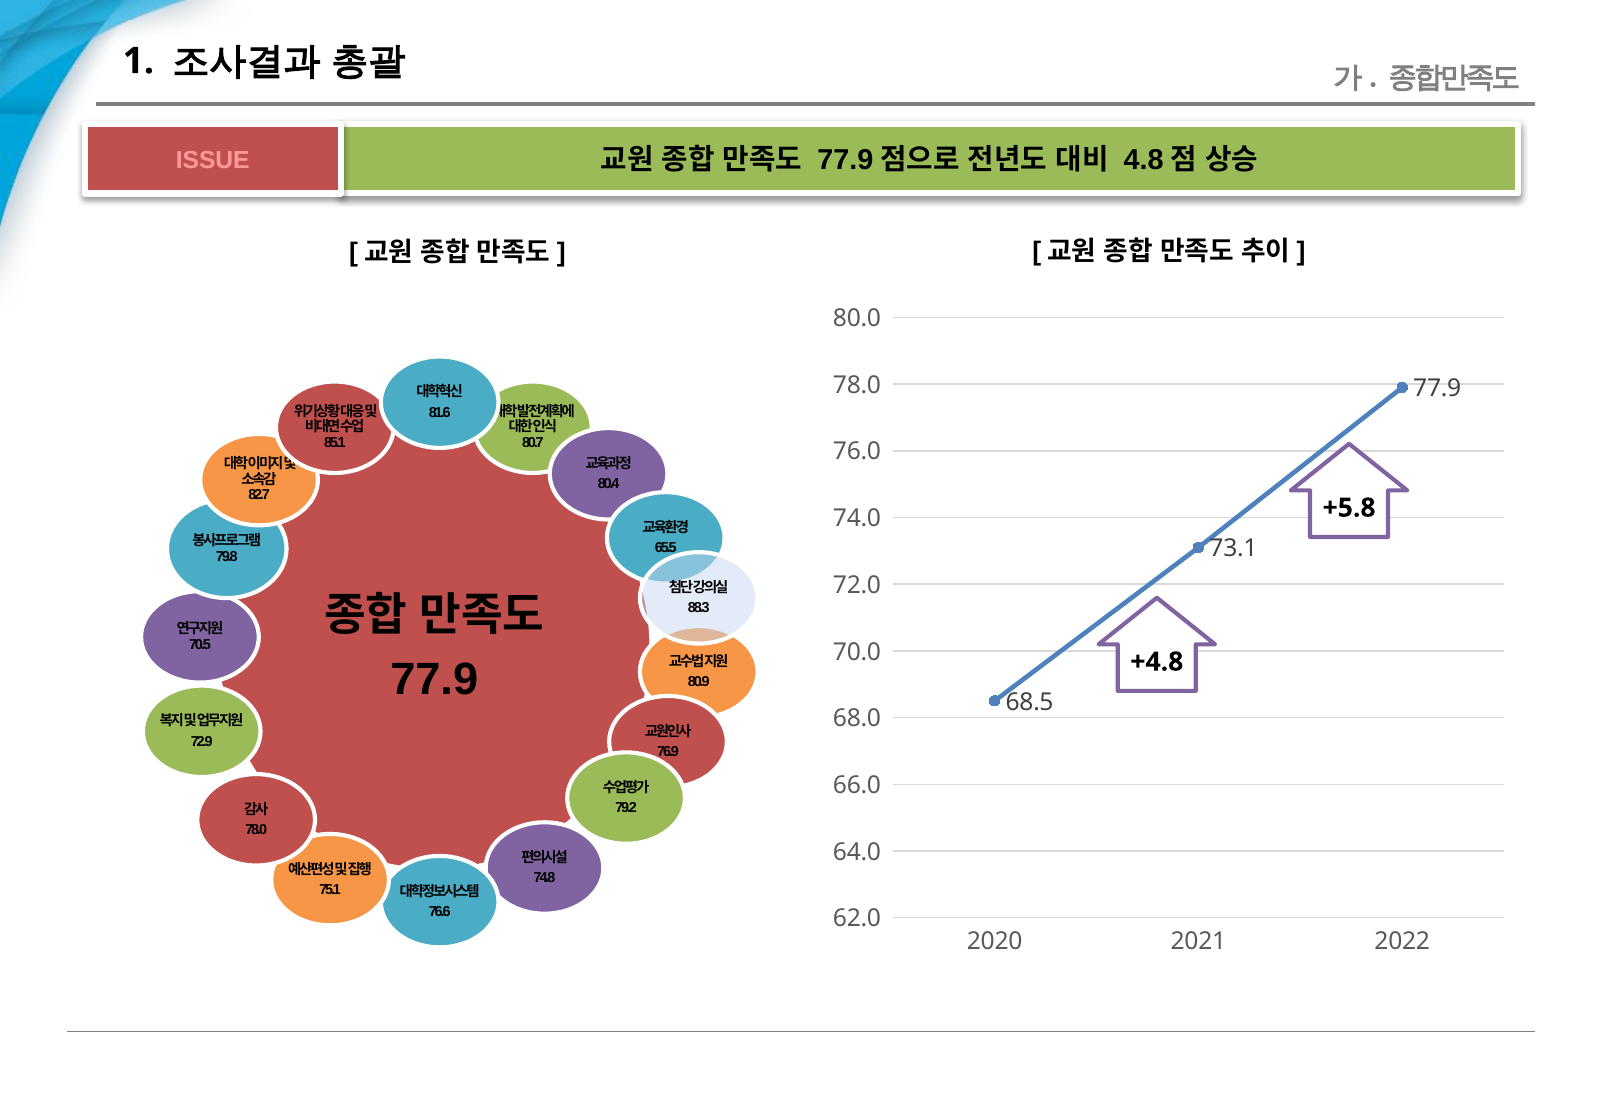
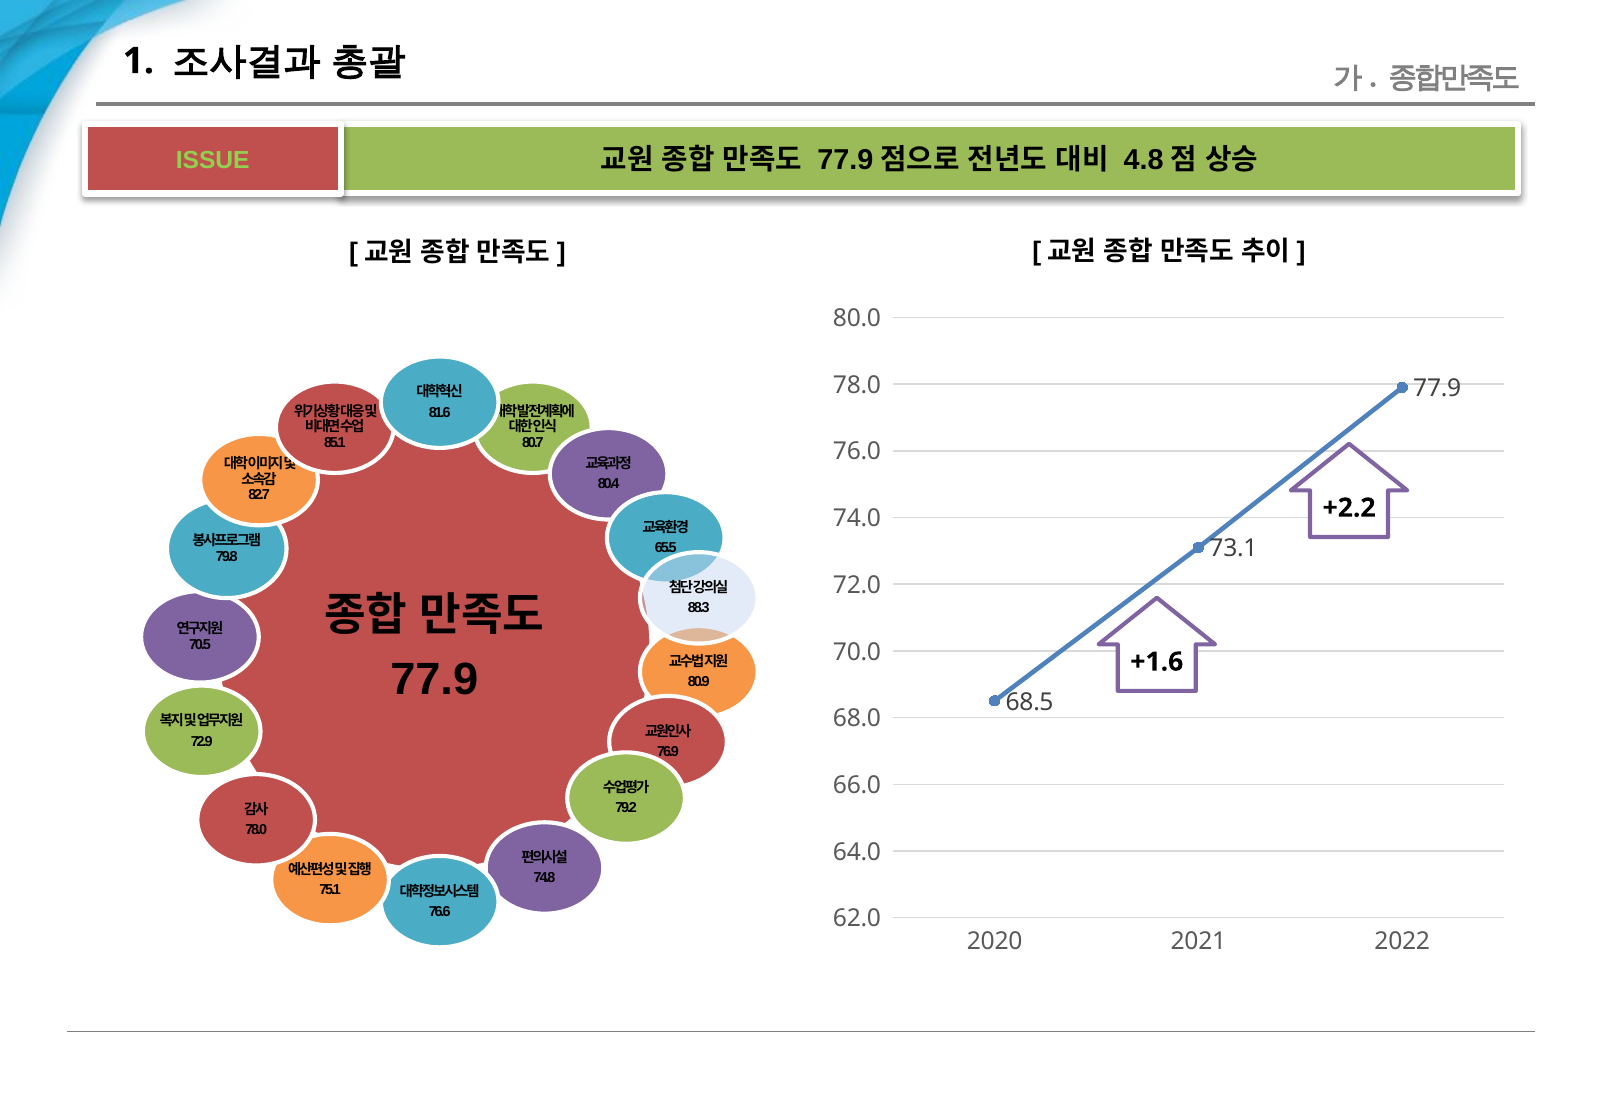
ISSUE colour: pink -> light green
+5.8: +5.8 -> +2.2
+4.8: +4.8 -> +1.6
